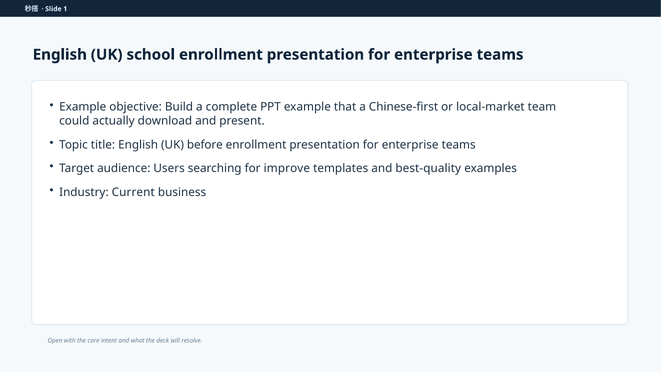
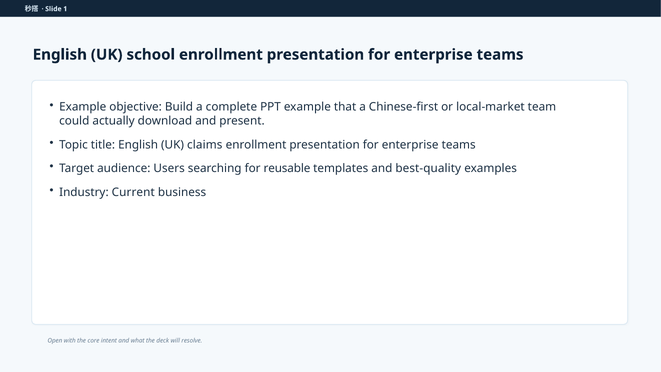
before: before -> claims
improve: improve -> reusable
